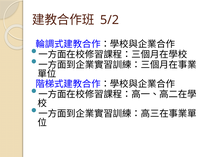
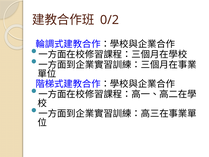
5/2: 5/2 -> 0/2
